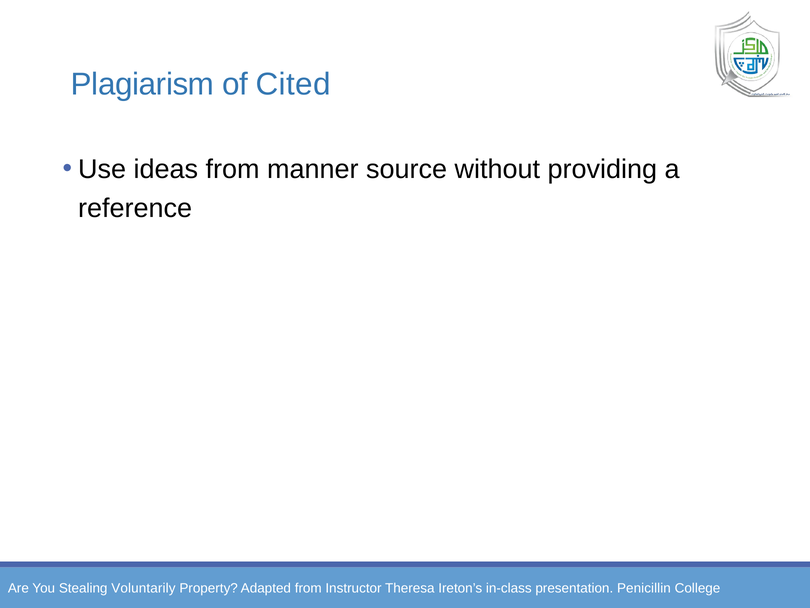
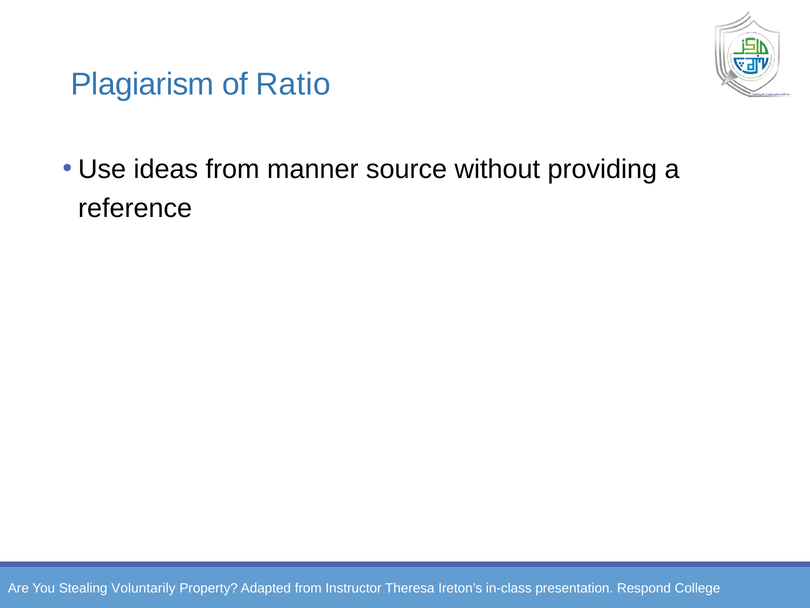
Cited: Cited -> Ratio
Penicillin: Penicillin -> Respond
